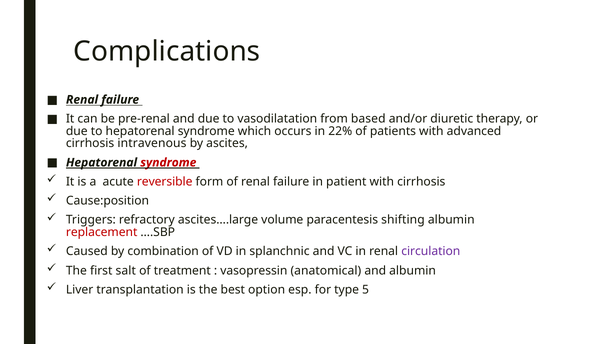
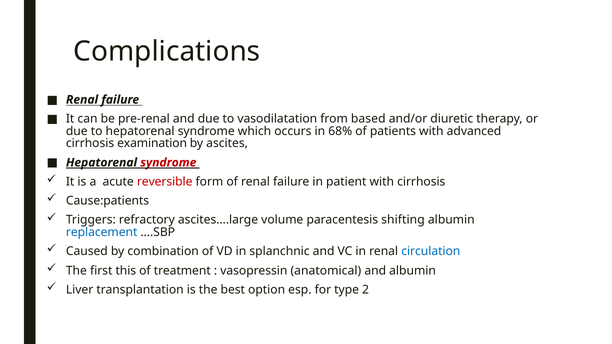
22%: 22% -> 68%
intravenous: intravenous -> examination
Cause:position: Cause:position -> Cause:patients
replacement colour: red -> blue
circulation colour: purple -> blue
salt: salt -> this
5: 5 -> 2
